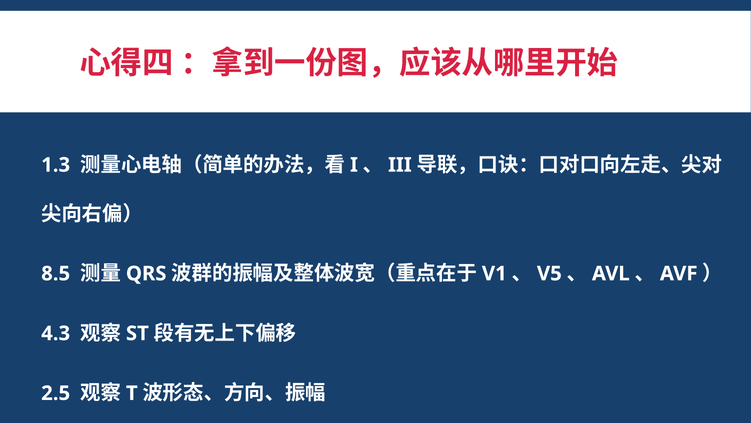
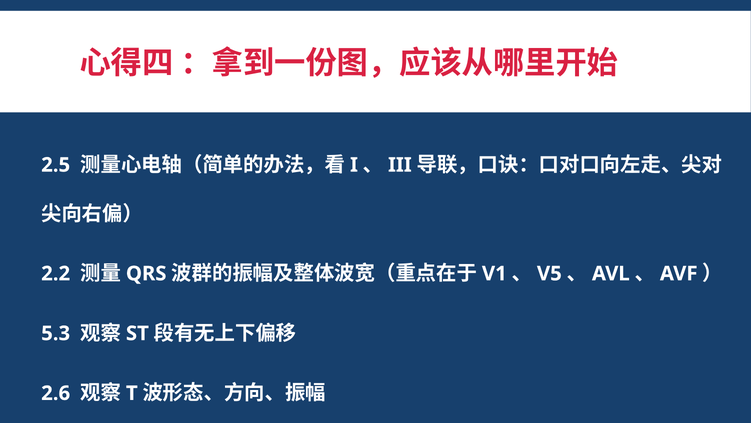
1.3: 1.3 -> 2.5
8.5: 8.5 -> 2.2
4.3: 4.3 -> 5.3
2.5: 2.5 -> 2.6
